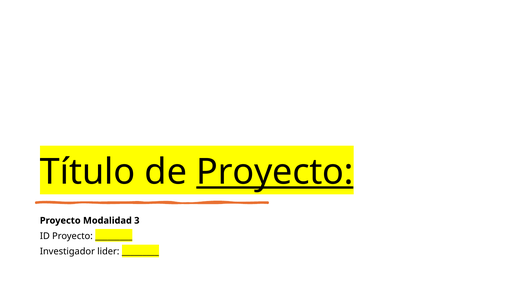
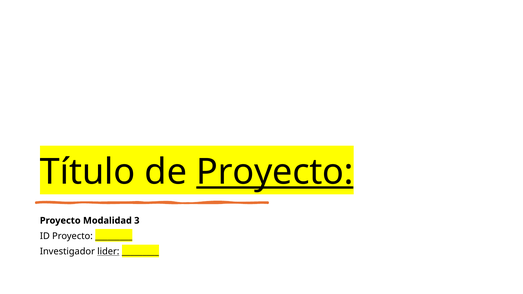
lider underline: none -> present
